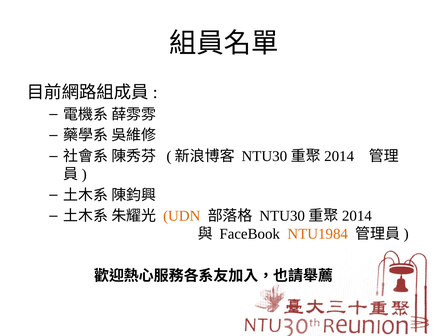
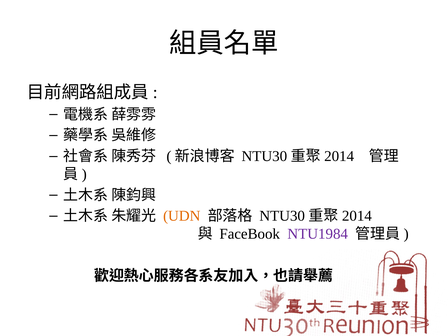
NTU1984 colour: orange -> purple
